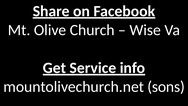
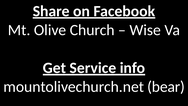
sons: sons -> bear
